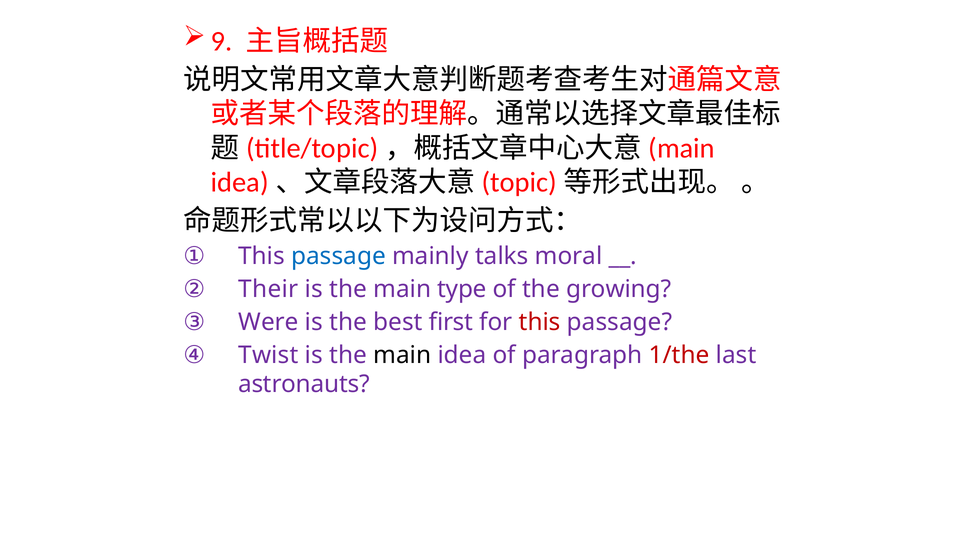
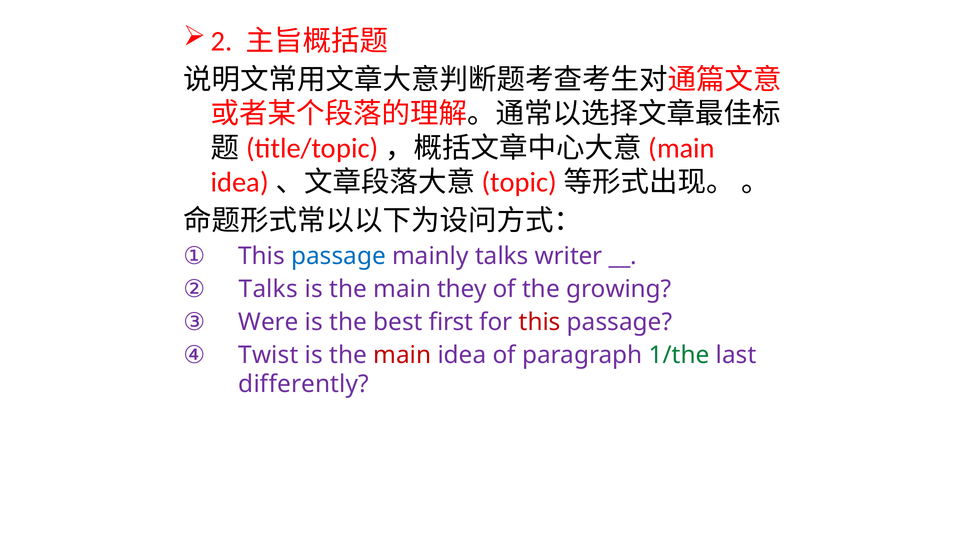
9: 9 -> 2
moral: moral -> writer
Their at (268, 289): Their -> Talks
type: type -> they
main at (402, 355) colour: black -> red
1/the colour: red -> green
astronauts: astronauts -> differently
